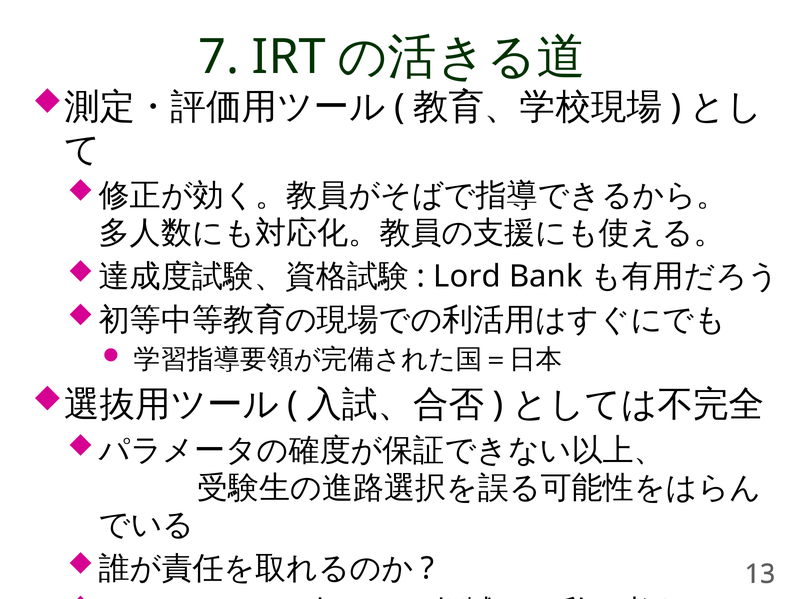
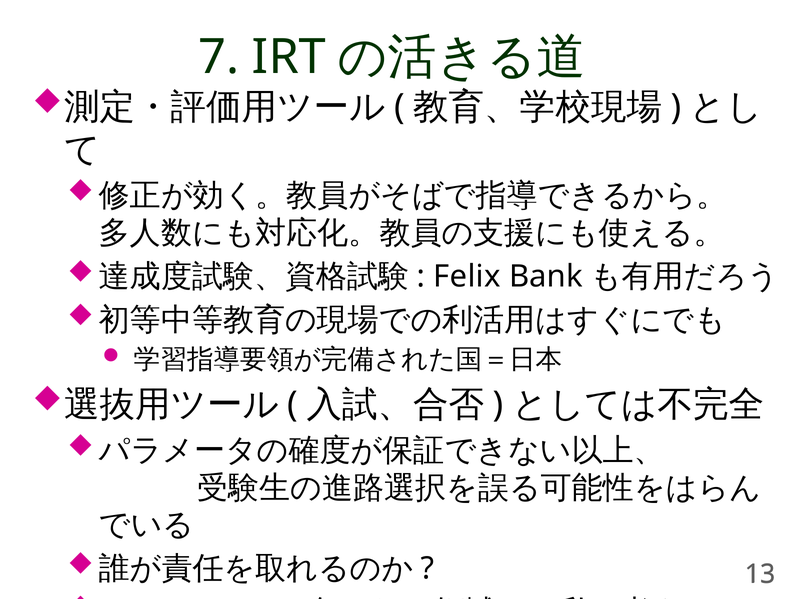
Lord: Lord -> Felix
